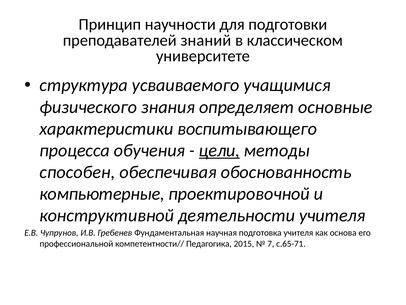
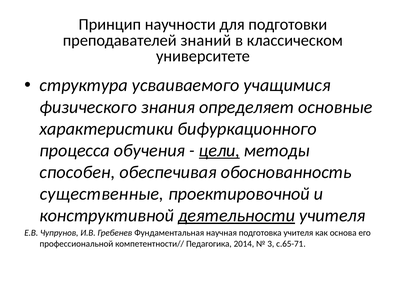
воспитывающего: воспитывающего -> бифуркационного
компьютерные: компьютерные -> существенные
деятельности underline: none -> present
2015: 2015 -> 2014
7: 7 -> 3
